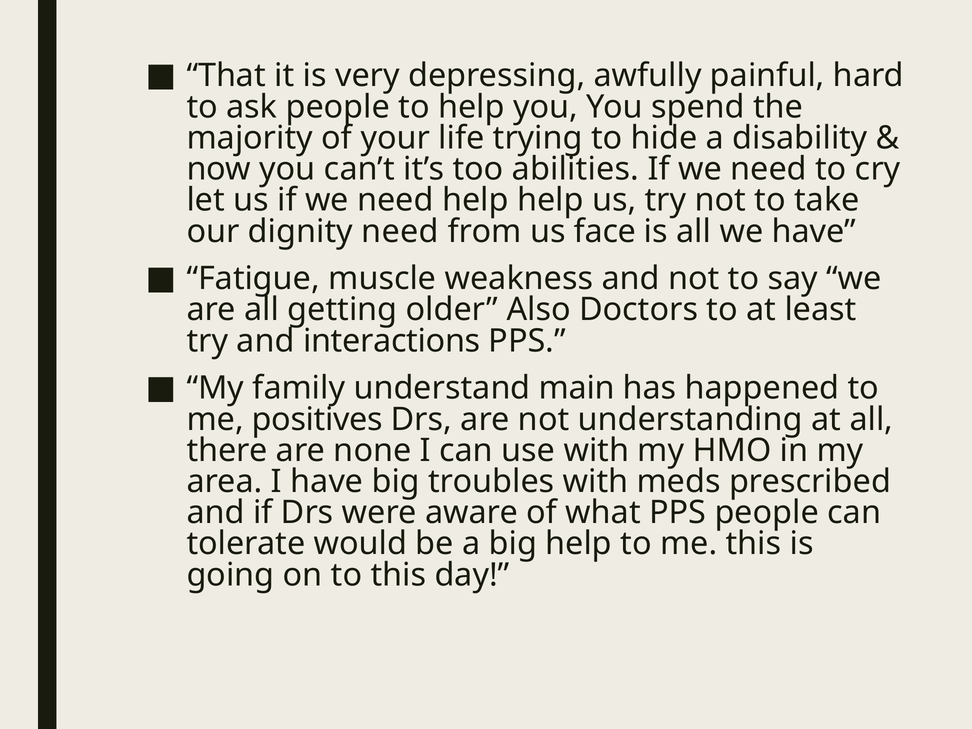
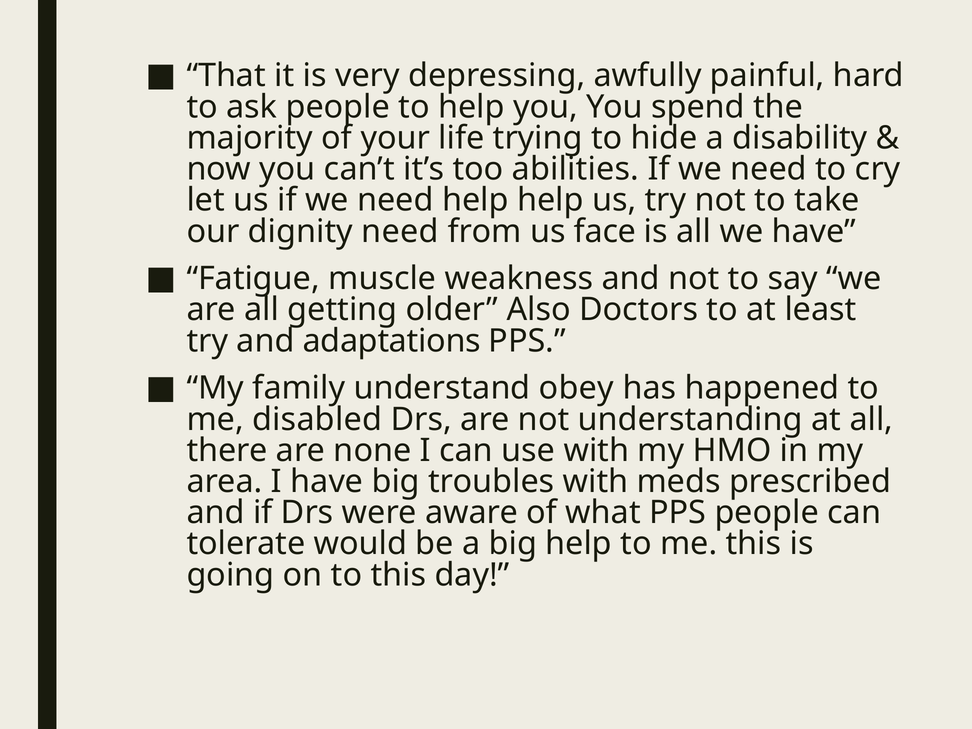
interactions: interactions -> adaptations
main: main -> obey
positives: positives -> disabled
